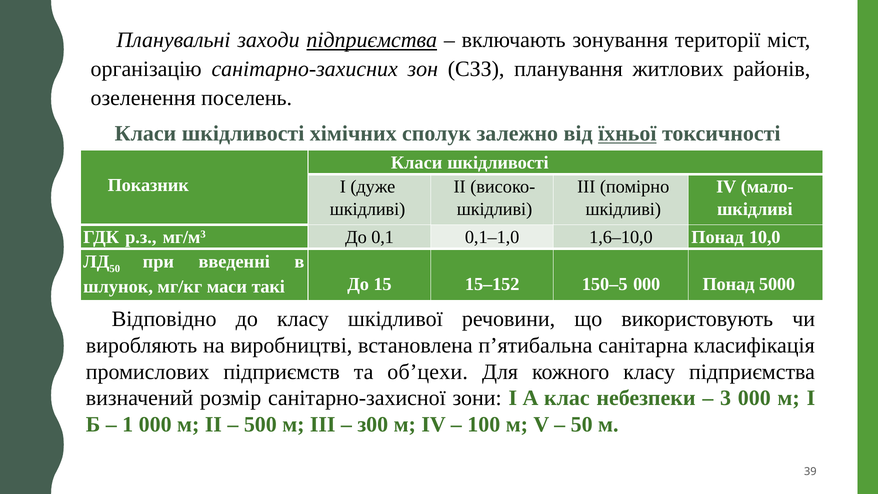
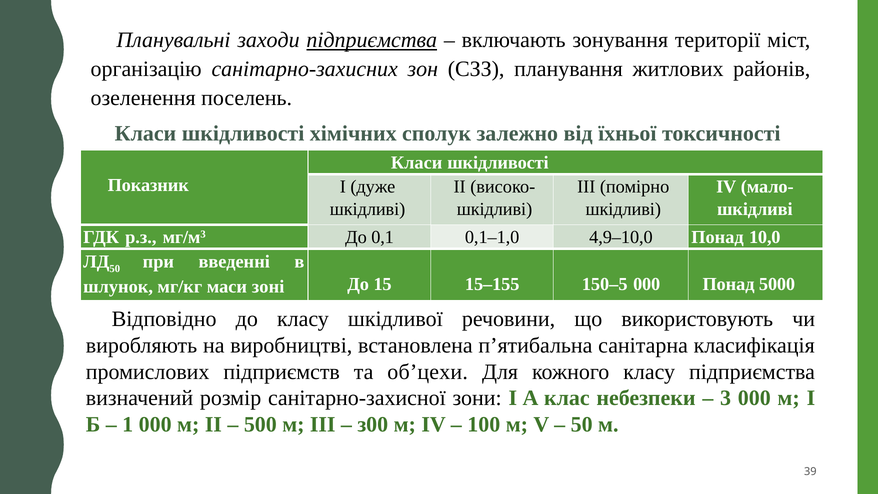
ïхньоï underline: present -> none
1,6–10,0: 1,6–10,0 -> 4,9–10,0
такі: такі -> зоні
15–152: 15–152 -> 15–155
